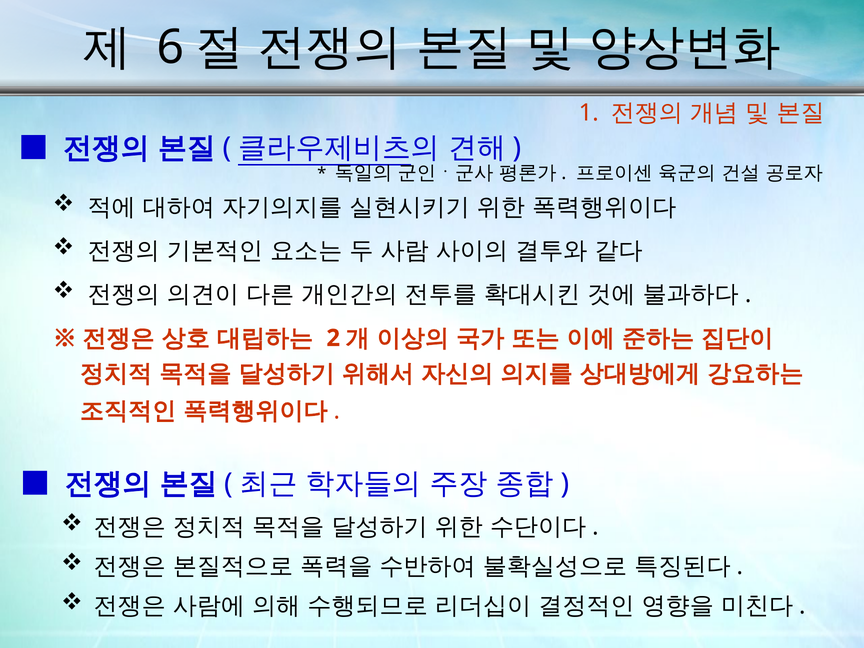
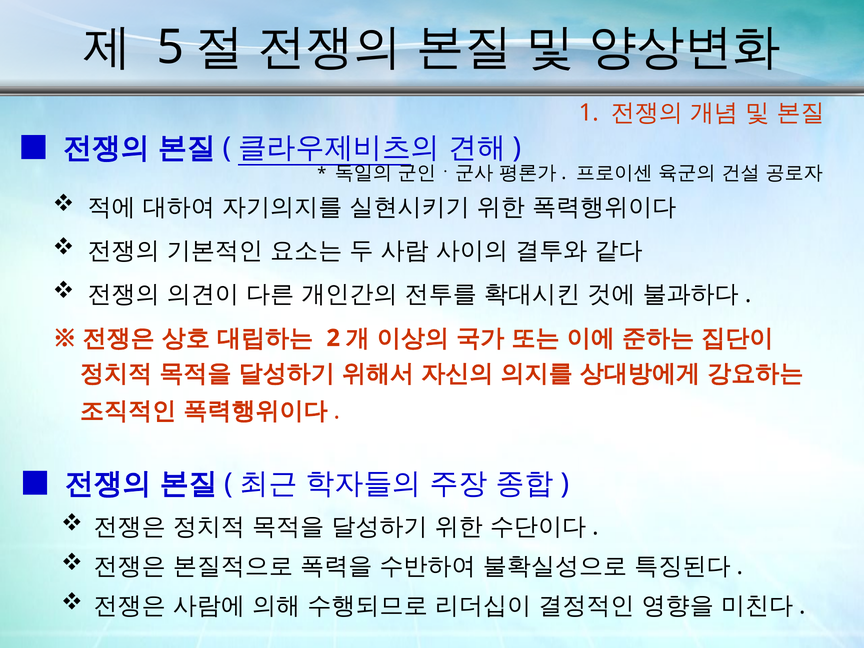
6: 6 -> 5
